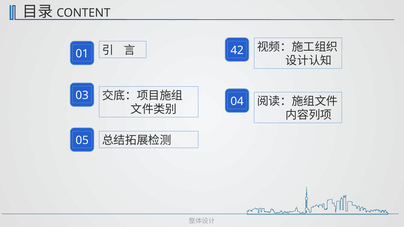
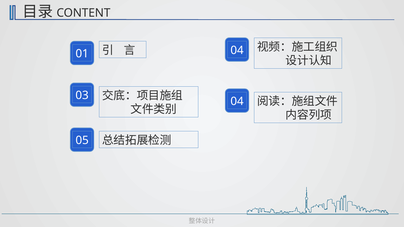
42 at (237, 50): 42 -> 04
